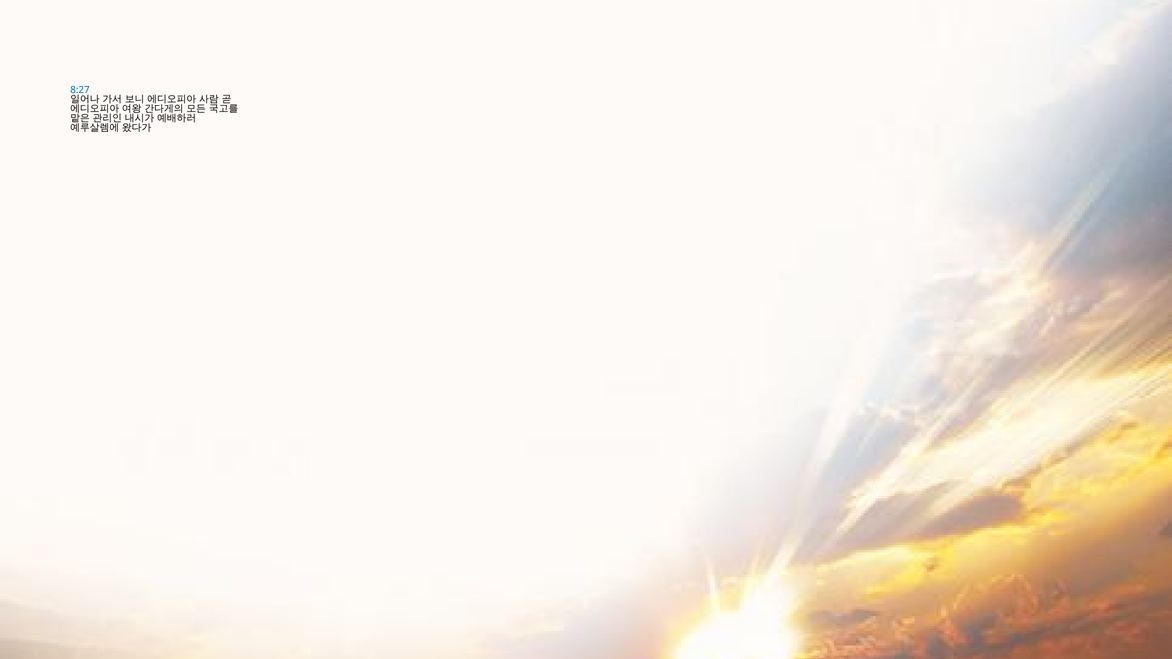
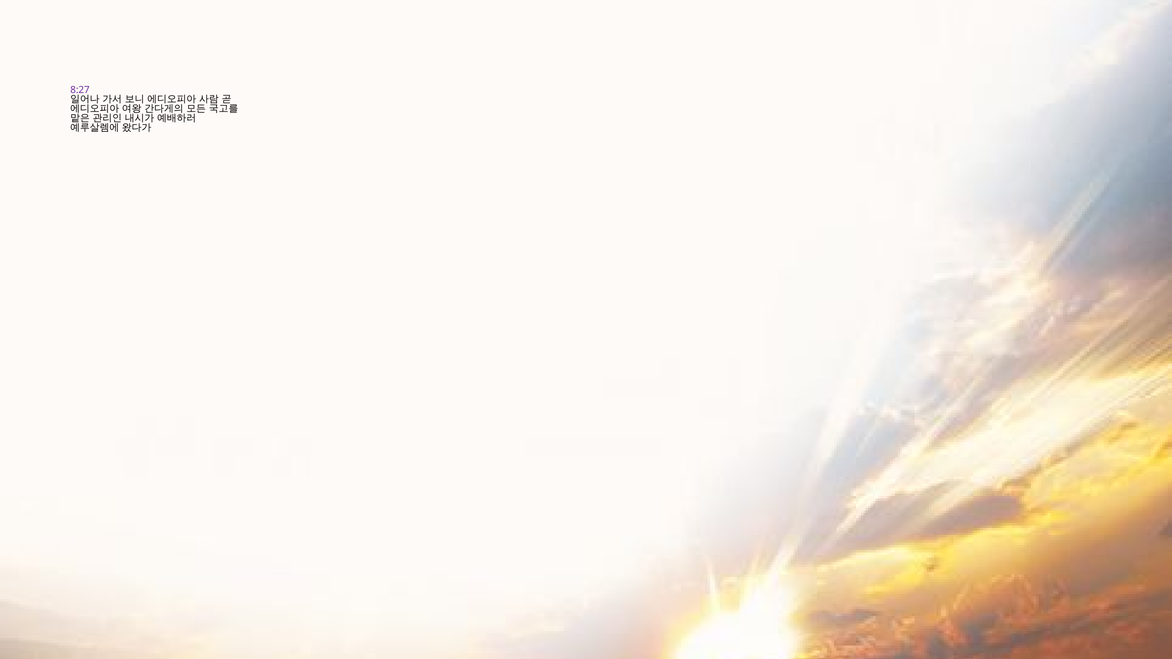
8:27 colour: blue -> purple
